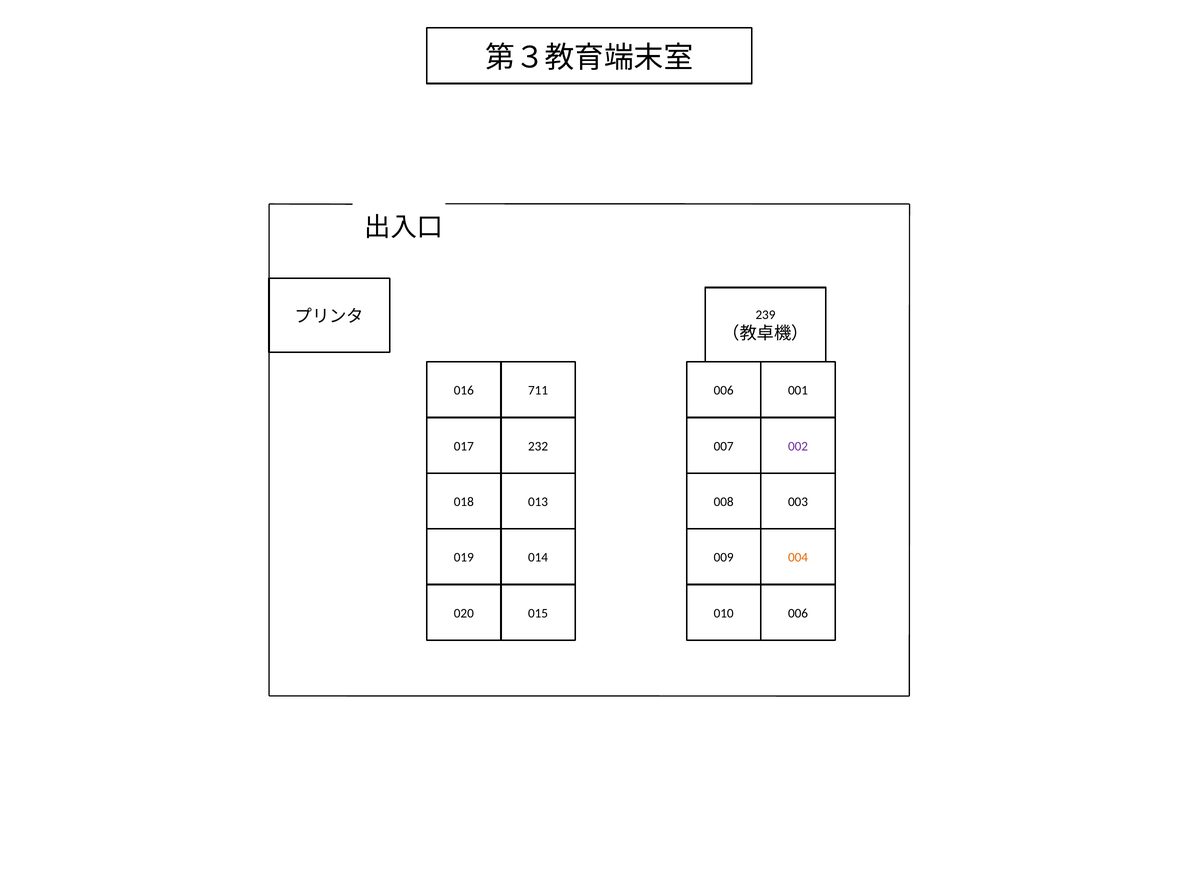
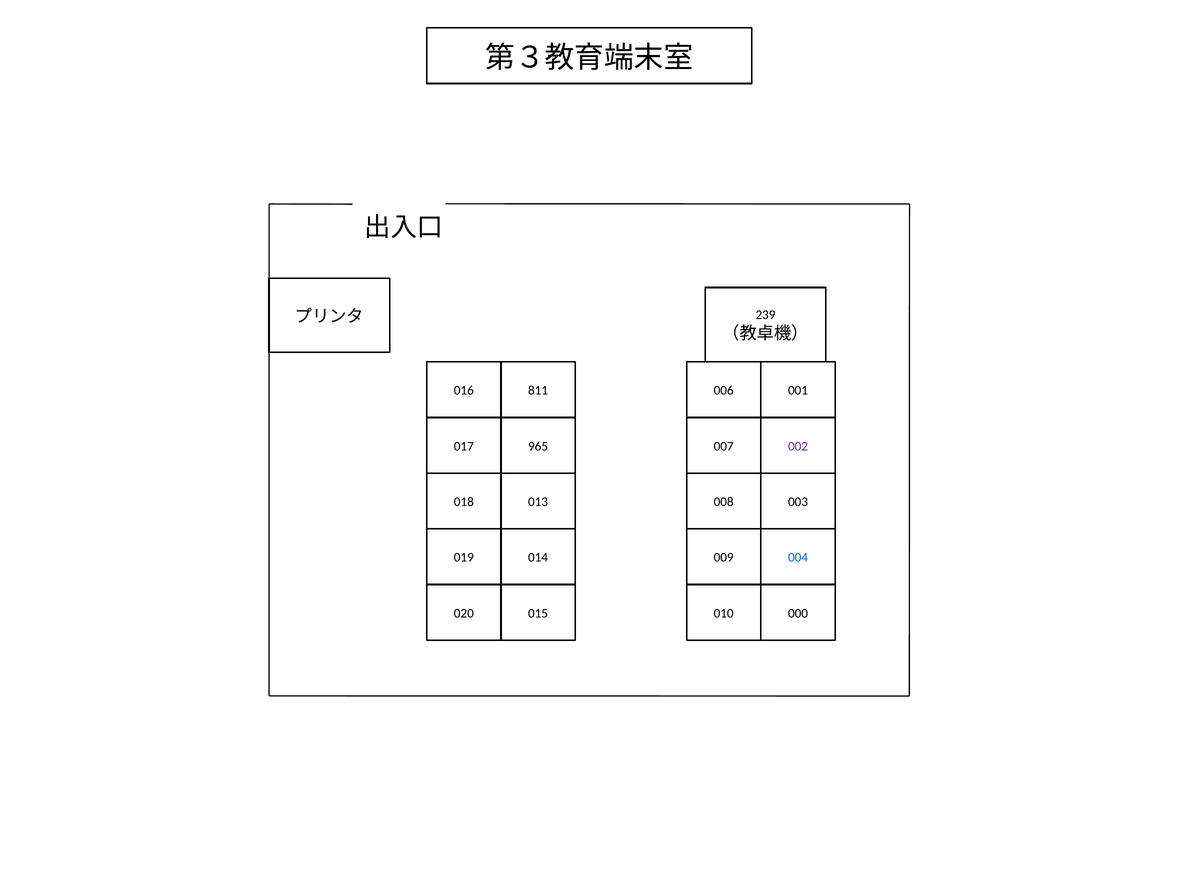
711: 711 -> 811
232: 232 -> 965
004 colour: orange -> blue
010 006: 006 -> 000
